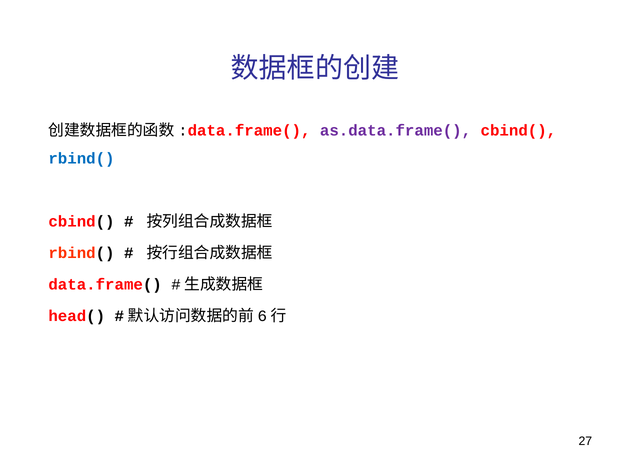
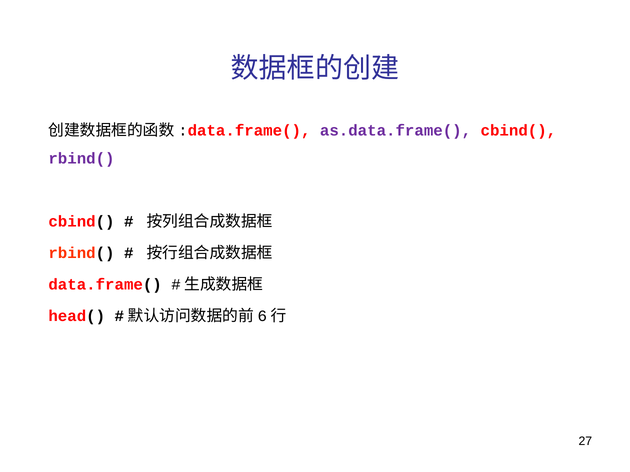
rbind( at (81, 159) colour: blue -> purple
